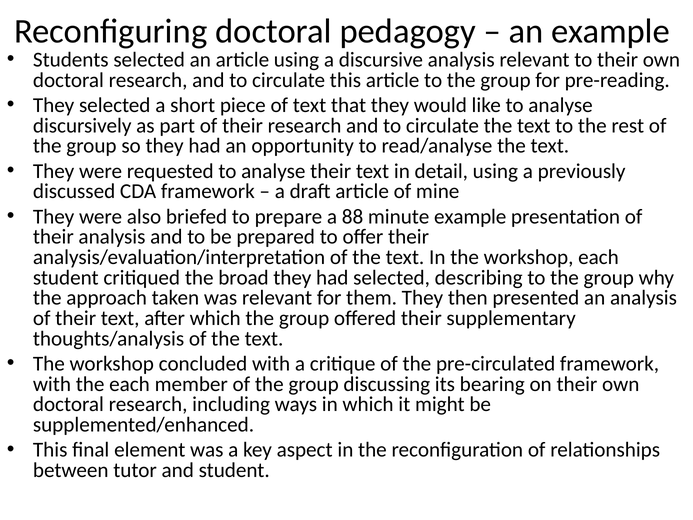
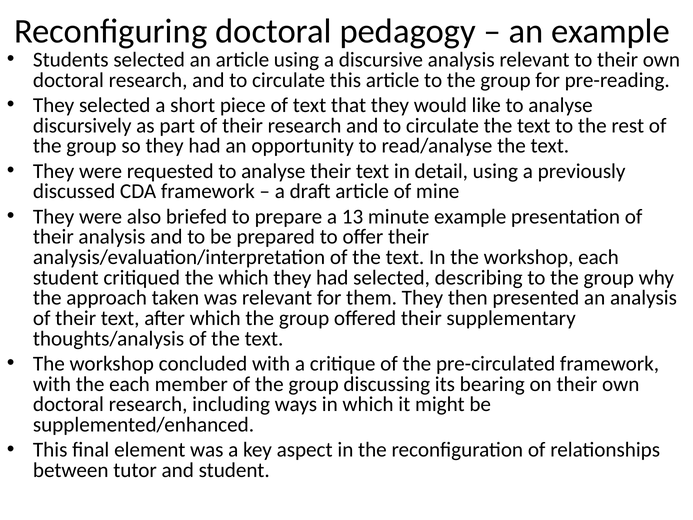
88: 88 -> 13
the broad: broad -> which
